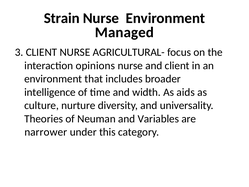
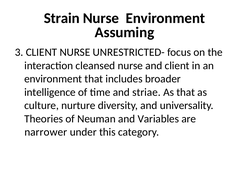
Managed: Managed -> Assuming
AGRICULTURAL-: AGRICULTURAL- -> UNRESTRICTED-
opinions: opinions -> cleansed
width: width -> striae
As aids: aids -> that
